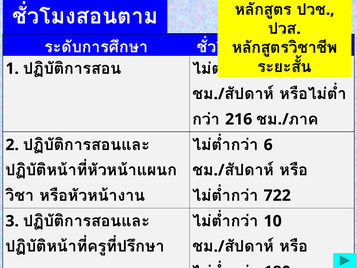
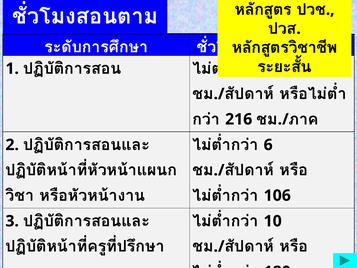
722: 722 -> 106
